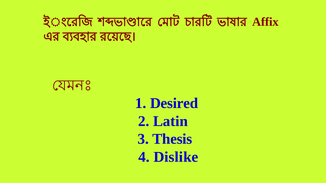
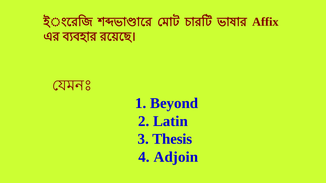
Desired: Desired -> Beyond
Dislike: Dislike -> Adjoin
